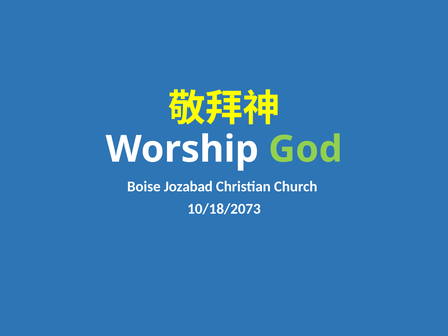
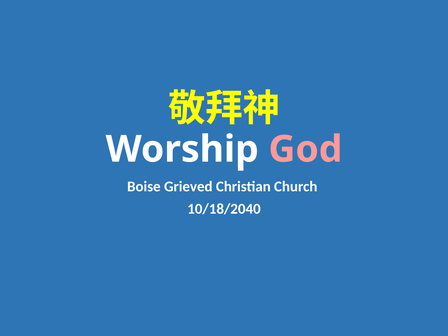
God colour: light green -> pink
Jozabad: Jozabad -> Grieved
10/18/2073: 10/18/2073 -> 10/18/2040
